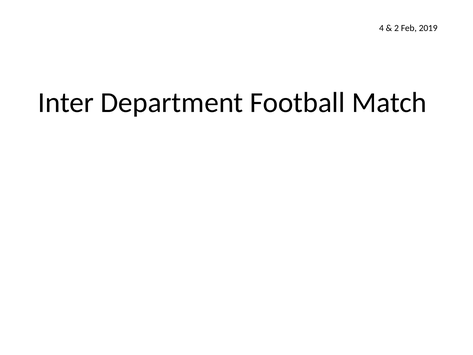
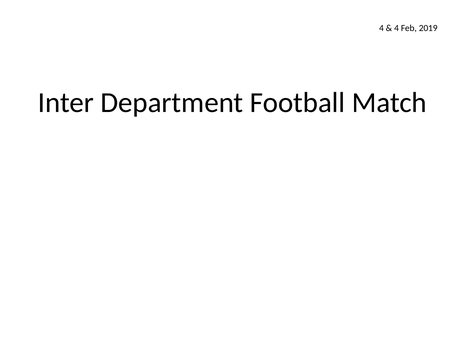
2 at (397, 28): 2 -> 4
